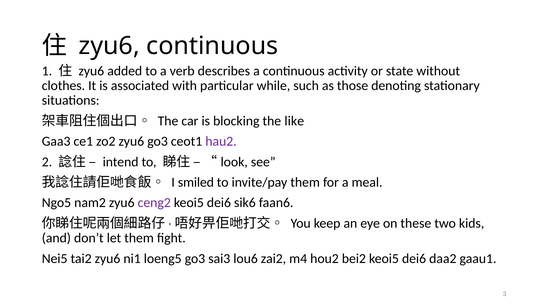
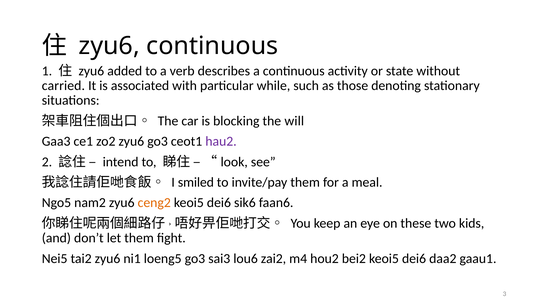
clothes: clothes -> carried
like: like -> will
ceng2 colour: purple -> orange
